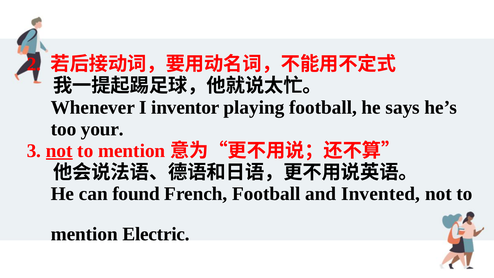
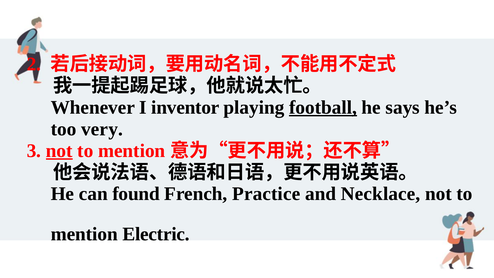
football at (323, 107) underline: none -> present
your: your -> very
French Football: Football -> Practice
Invented: Invented -> Necklace
